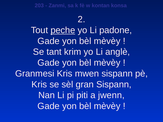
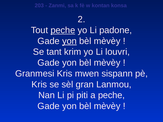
yon at (69, 41) underline: none -> present
anglè: anglè -> louvri
gran Sispann: Sispann -> Lanmou
a jwenn: jwenn -> peche
